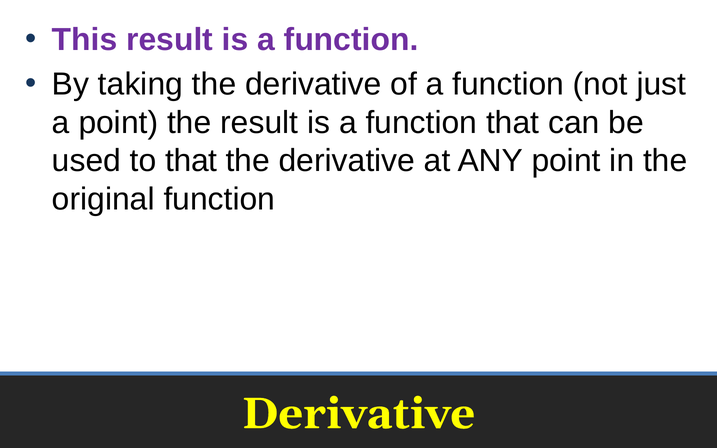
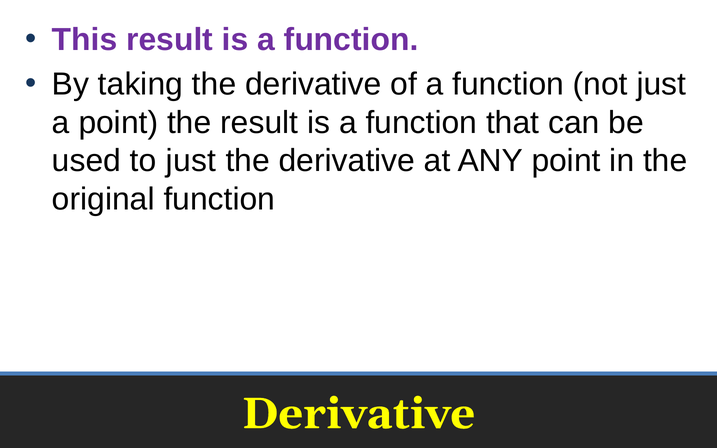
to that: that -> just
